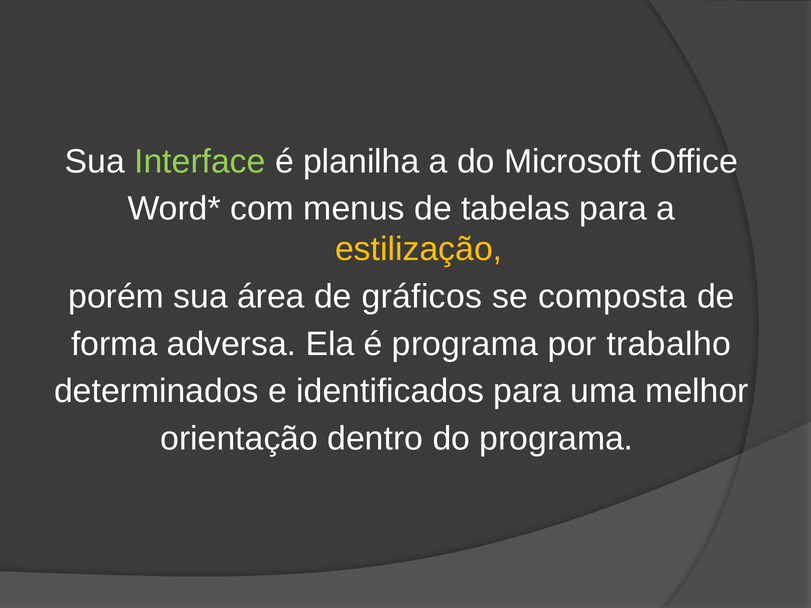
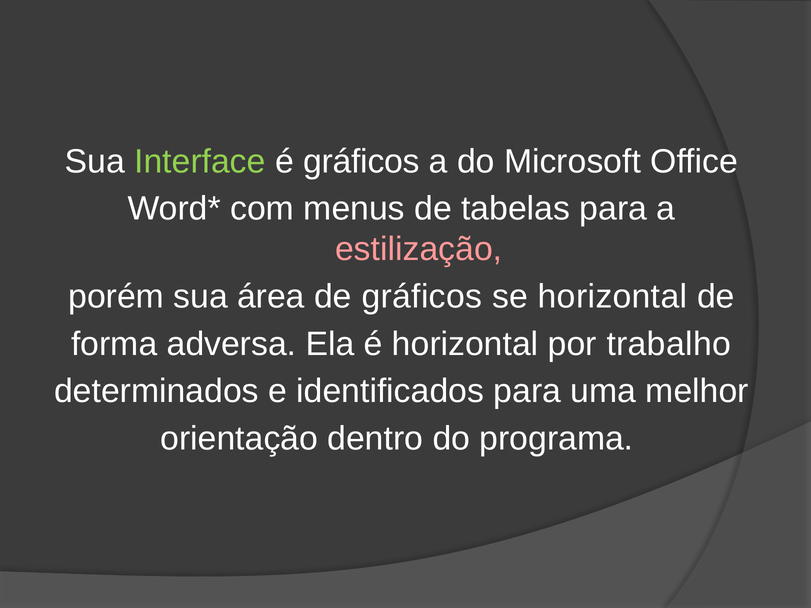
é planilha: planilha -> gráficos
estilização colour: yellow -> pink
se composta: composta -> horizontal
é programa: programa -> horizontal
